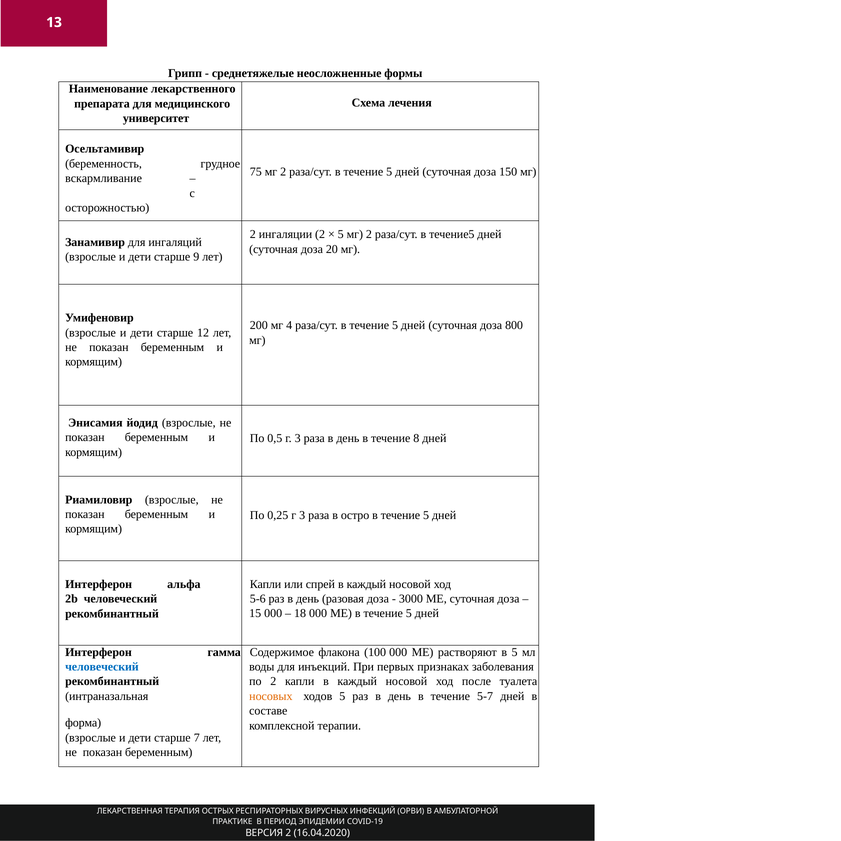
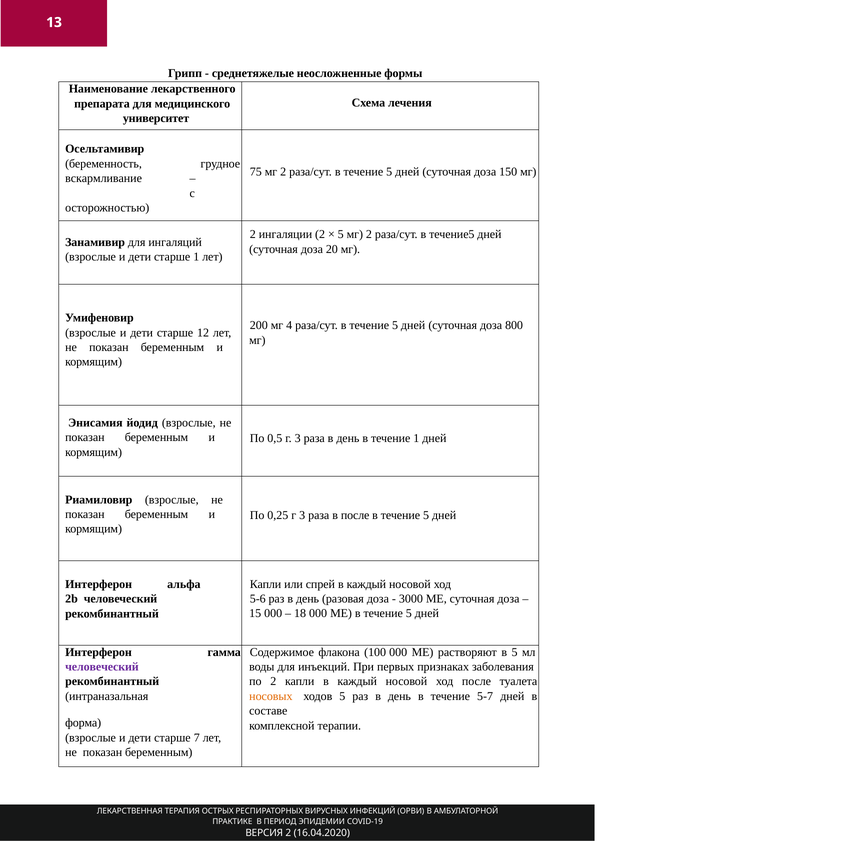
старше 9: 9 -> 1
течение 8: 8 -> 1
в остро: остро -> после
человеческий at (102, 667) colour: blue -> purple
